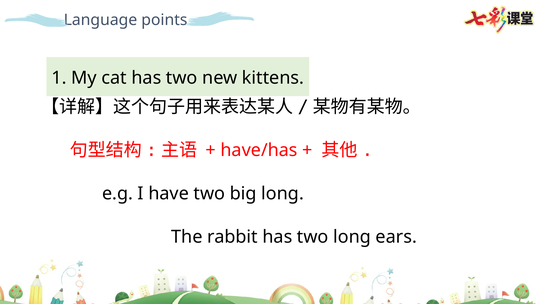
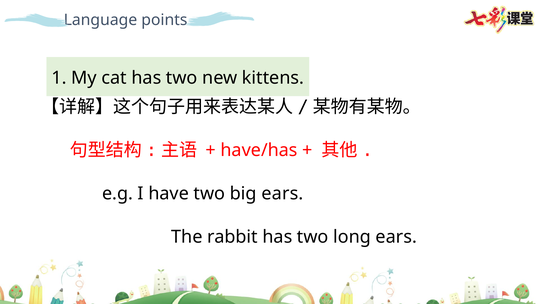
big long: long -> ears
